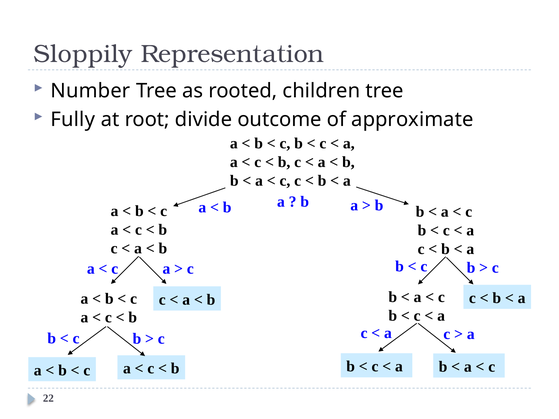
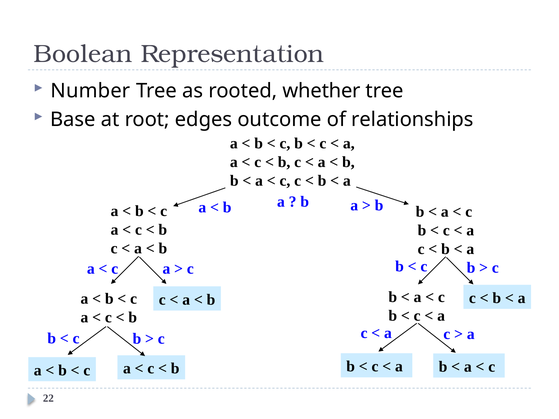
Sloppily: Sloppily -> Boolean
children: children -> whether
Fully: Fully -> Base
divide: divide -> edges
approximate: approximate -> relationships
